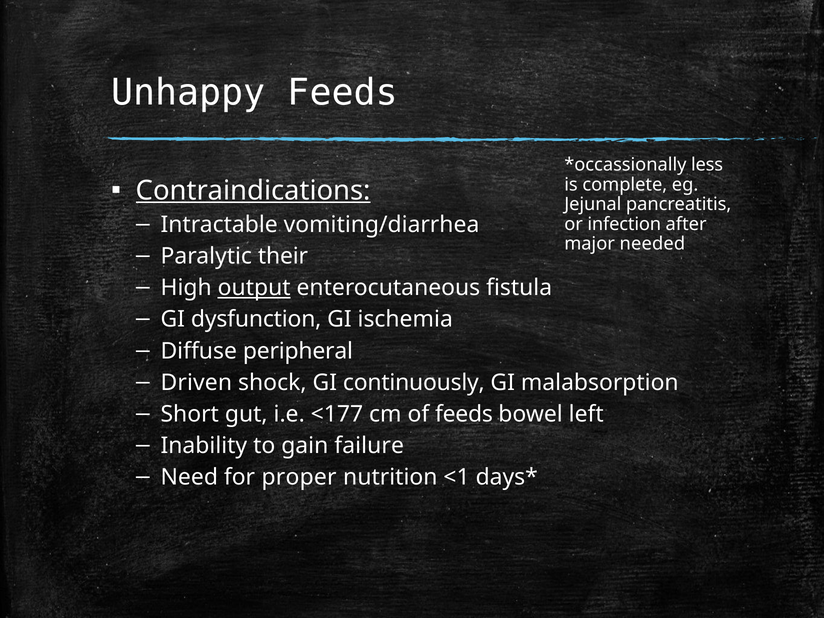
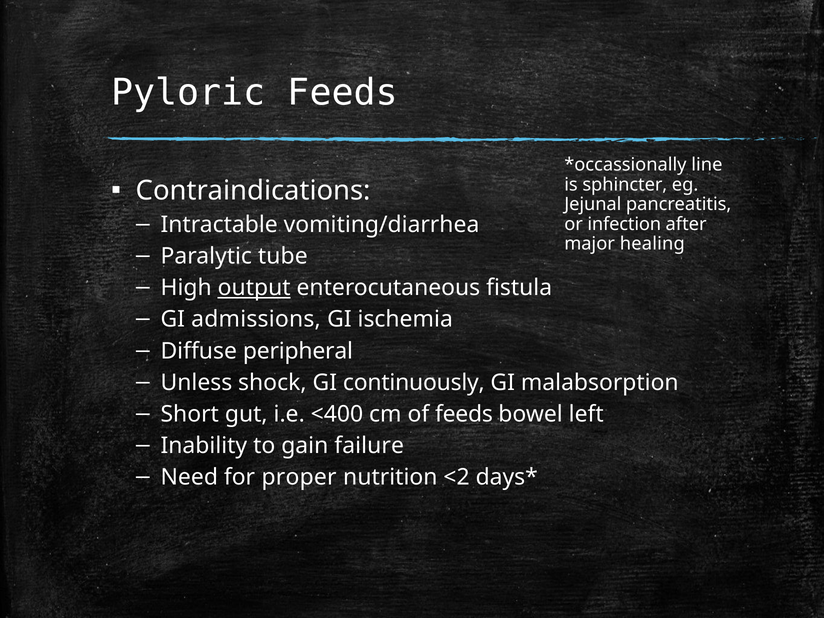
Unhappy: Unhappy -> Pyloric
less: less -> line
Contraindications underline: present -> none
complete: complete -> sphincter
needed: needed -> healing
their: their -> tube
dysfunction: dysfunction -> admissions
Driven: Driven -> Unless
<177: <177 -> <400
<1: <1 -> <2
